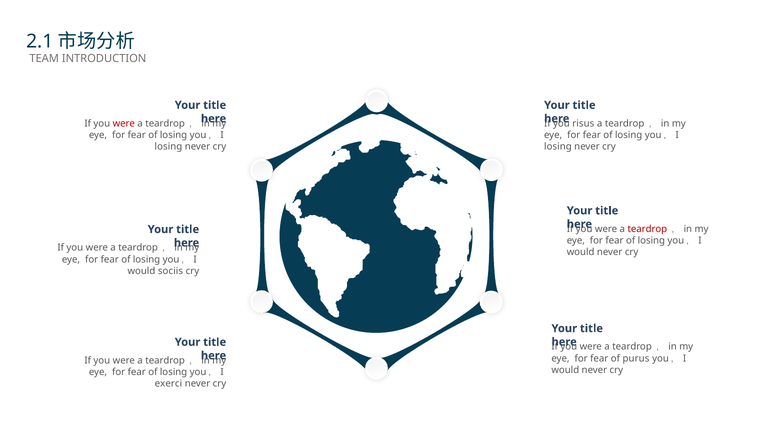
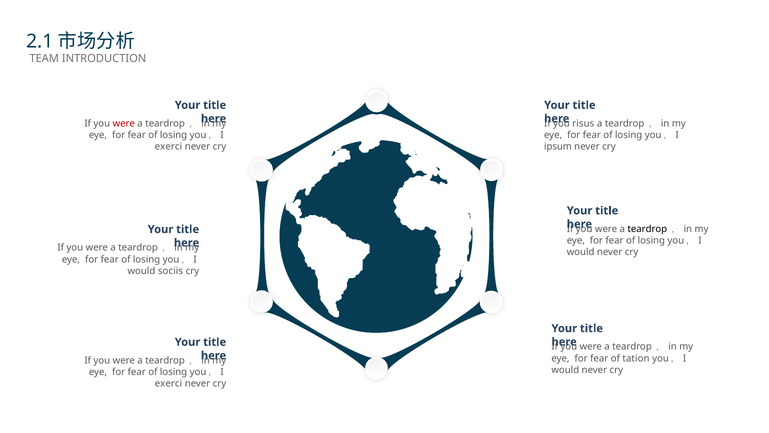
losing at (168, 147): losing -> exerci
losing at (558, 147): losing -> ipsum
teardrop at (647, 229) colour: red -> black
purus: purus -> tation
